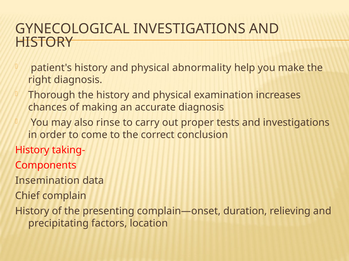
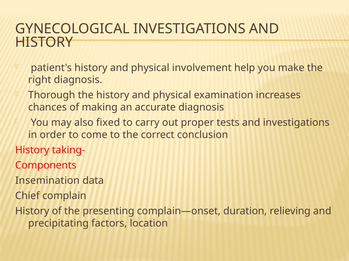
abnormality: abnormality -> involvement
rinse: rinse -> fixed
